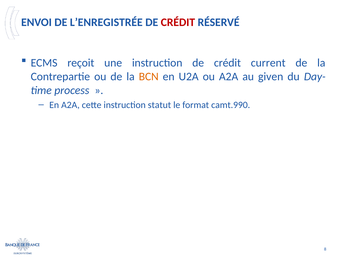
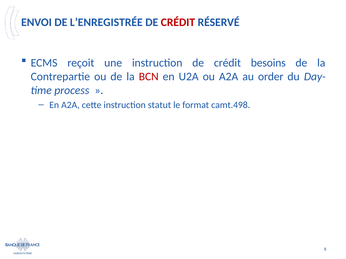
current: current -> besoins
BCN colour: orange -> red
given: given -> order
camt.990: camt.990 -> camt.498
